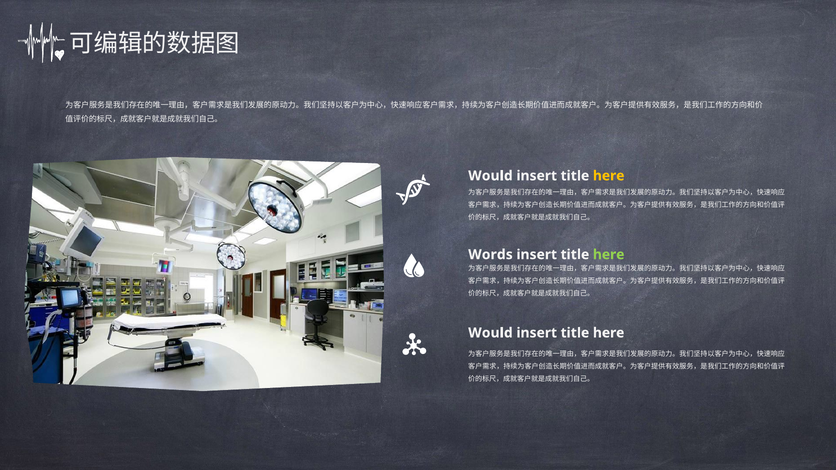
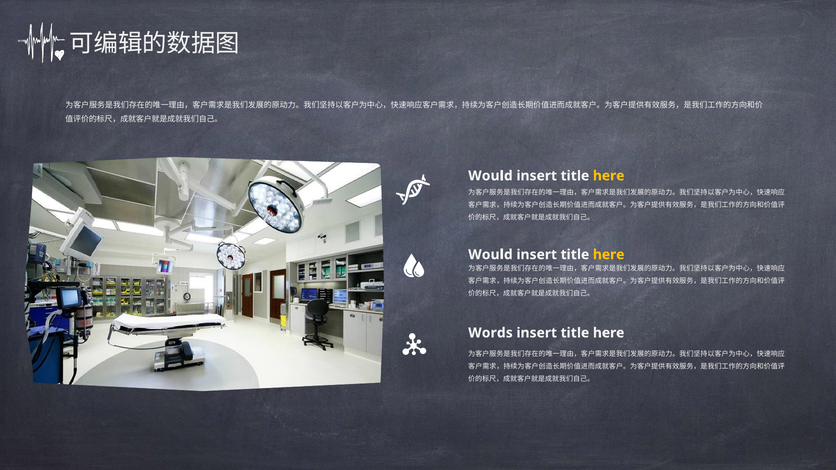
Words at (490, 255): Words -> Would
here at (609, 255) colour: light green -> yellow
Would at (490, 333): Would -> Words
